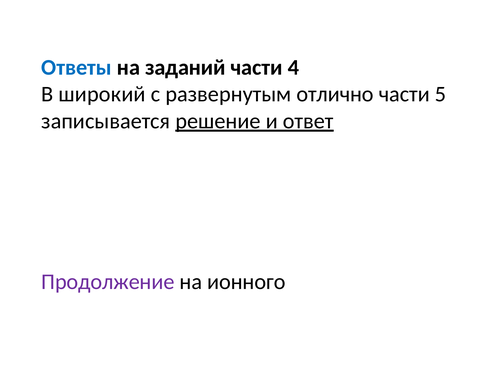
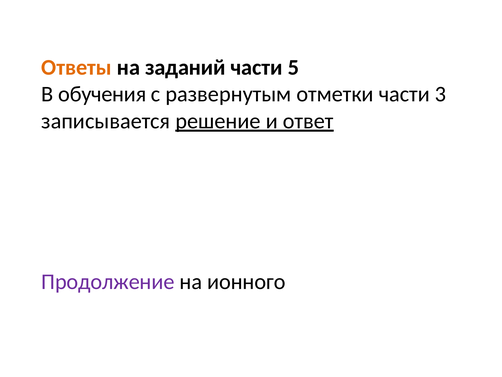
Ответы colour: blue -> orange
4: 4 -> 5
широкий: широкий -> обучения
отлично: отлично -> отметки
5: 5 -> 3
